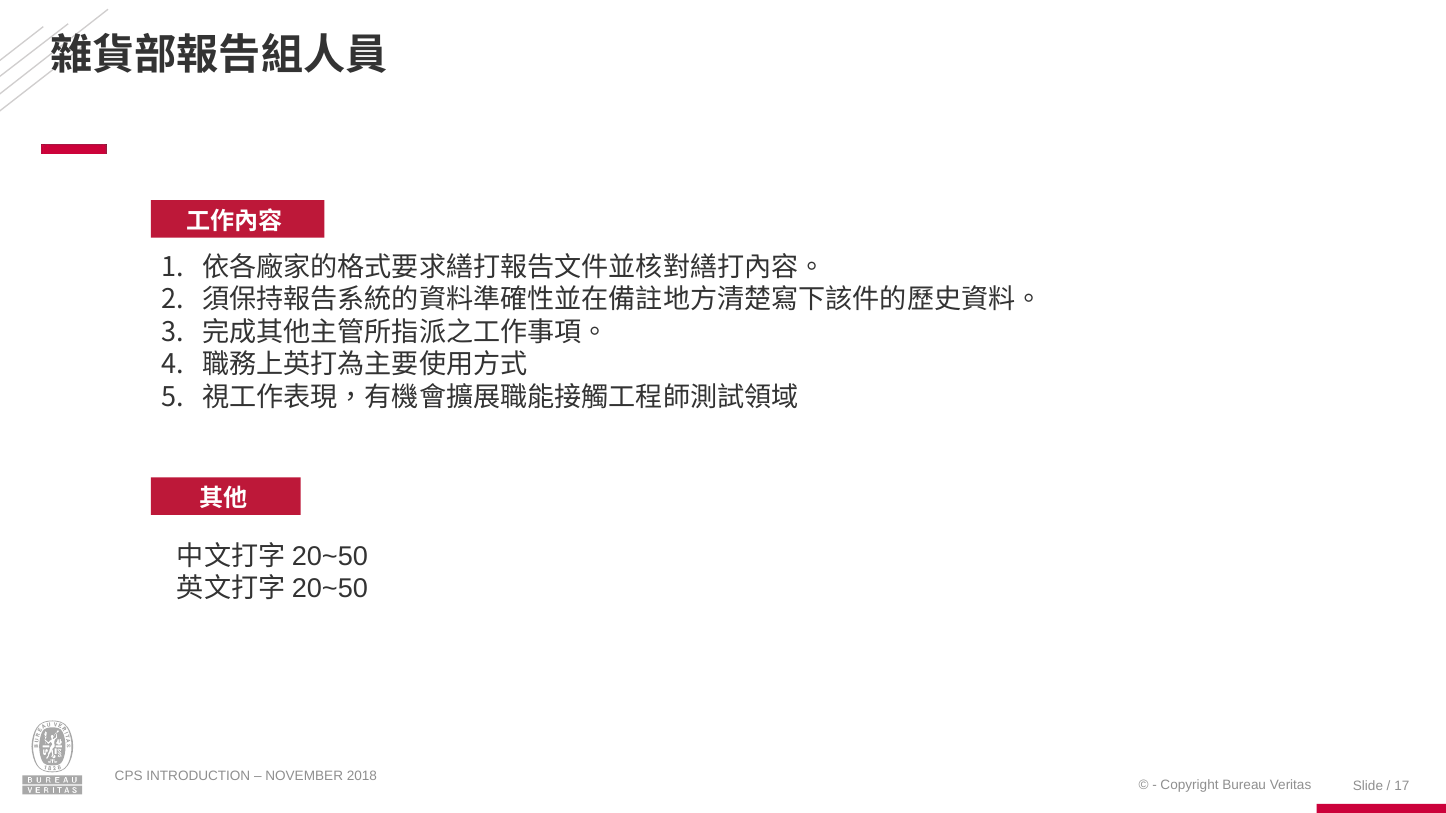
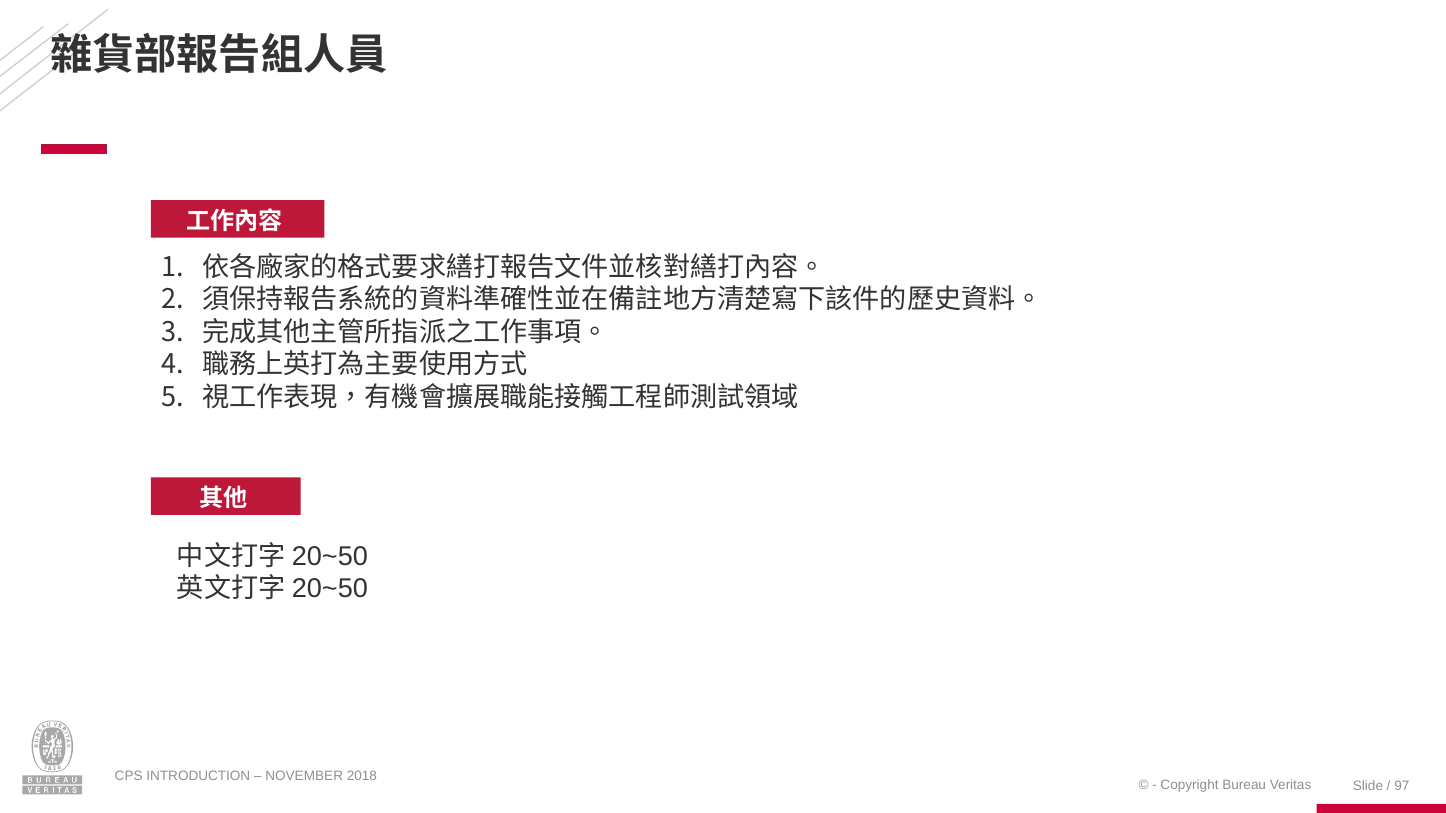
17: 17 -> 97
